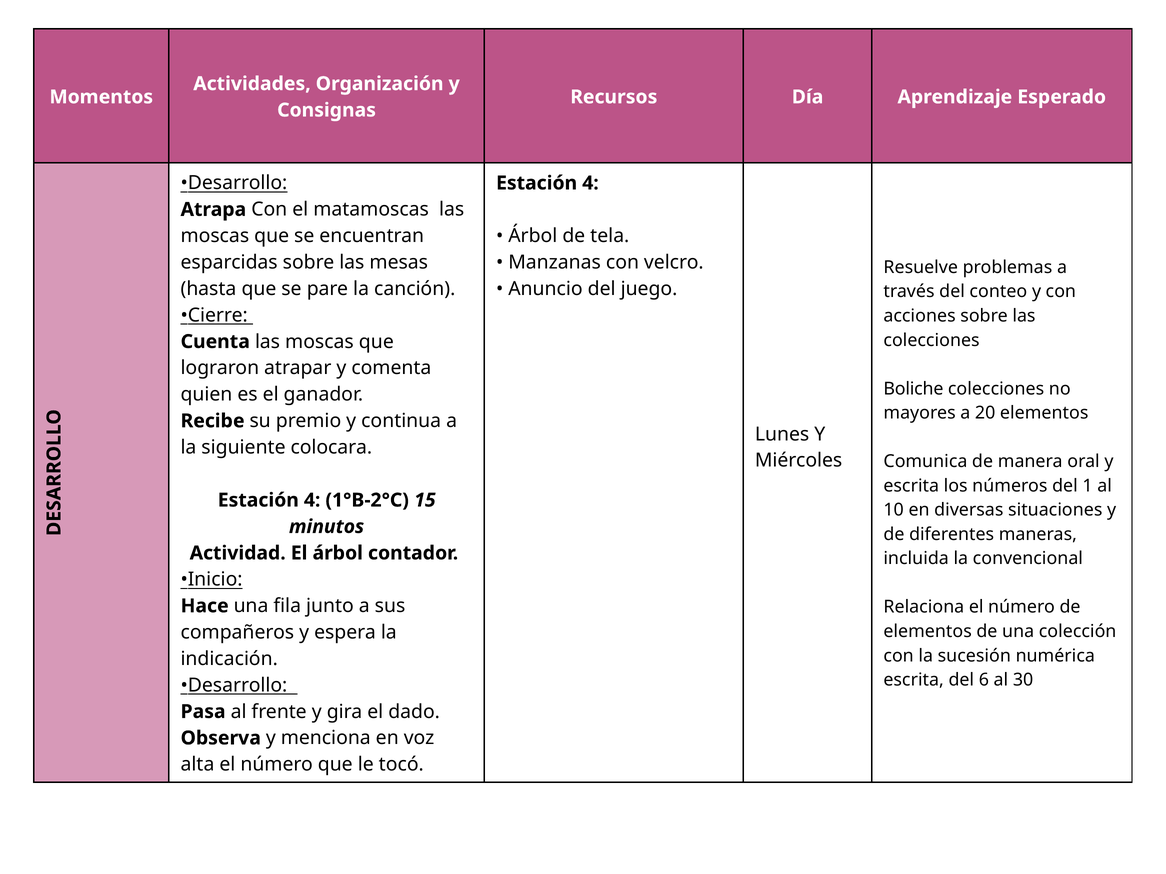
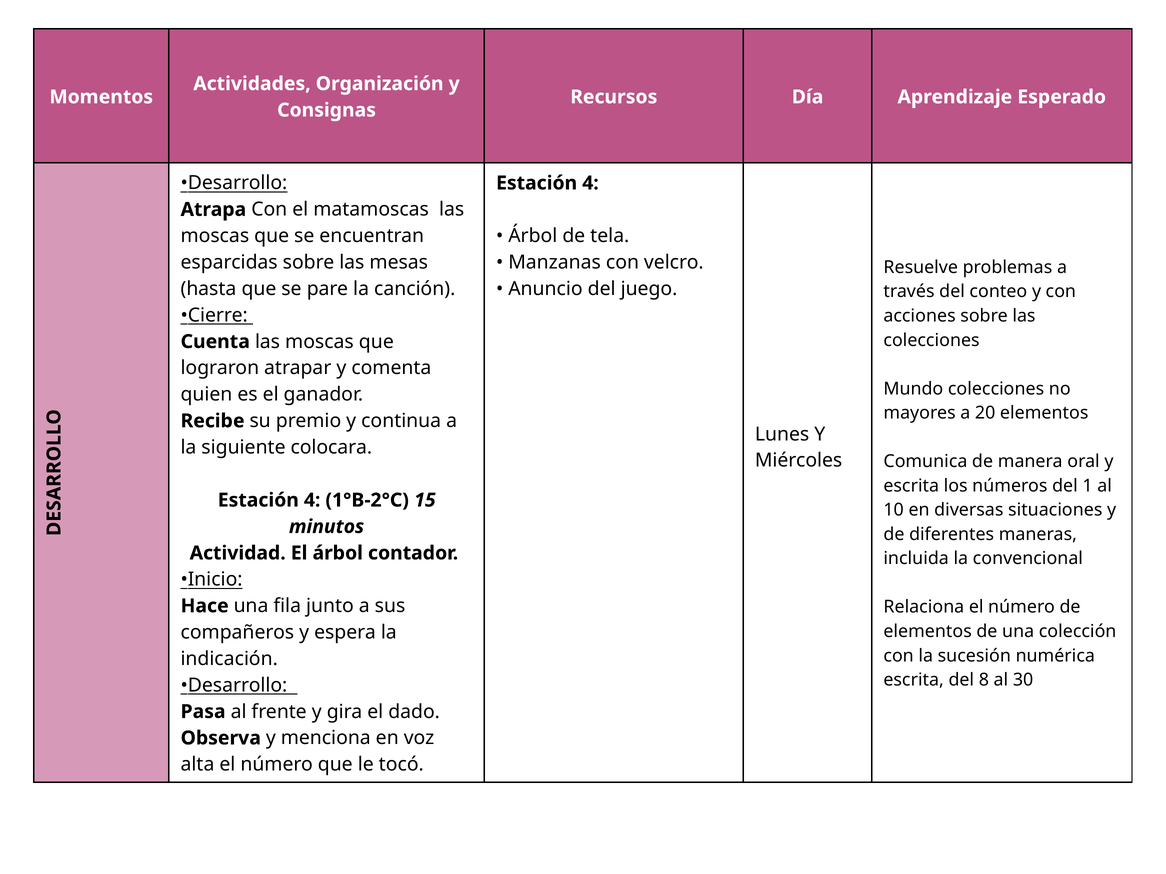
Boliche: Boliche -> Mundo
6: 6 -> 8
